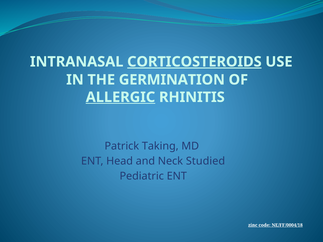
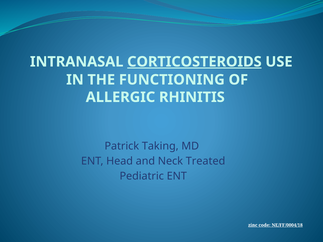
GERMINATION: GERMINATION -> FUNCTIONING
ALLERGIC underline: present -> none
Studied: Studied -> Treated
